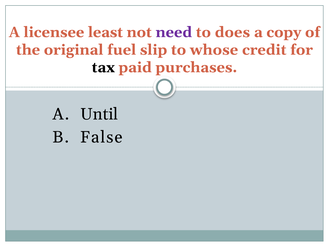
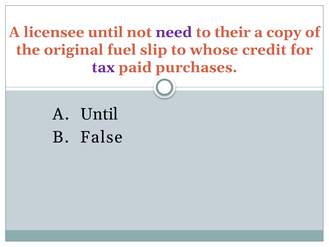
licensee least: least -> until
does: does -> their
tax colour: black -> purple
